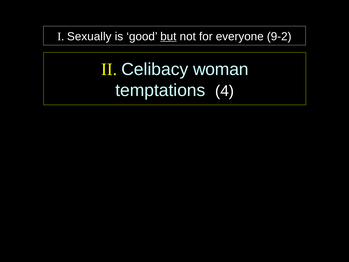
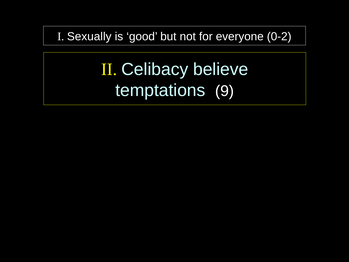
but underline: present -> none
9-2: 9-2 -> 0-2
woman: woman -> believe
4: 4 -> 9
